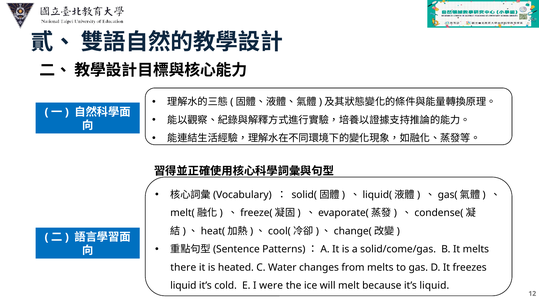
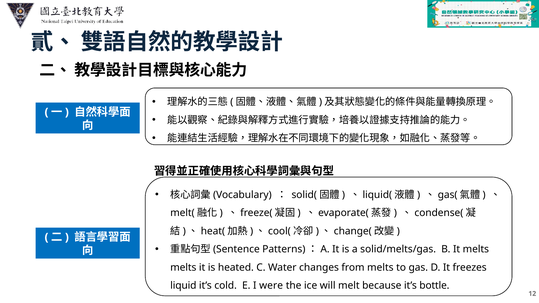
solid/come/gas: solid/come/gas -> solid/melts/gas
there at (183, 268): there -> melts
it’s liquid: liquid -> bottle
